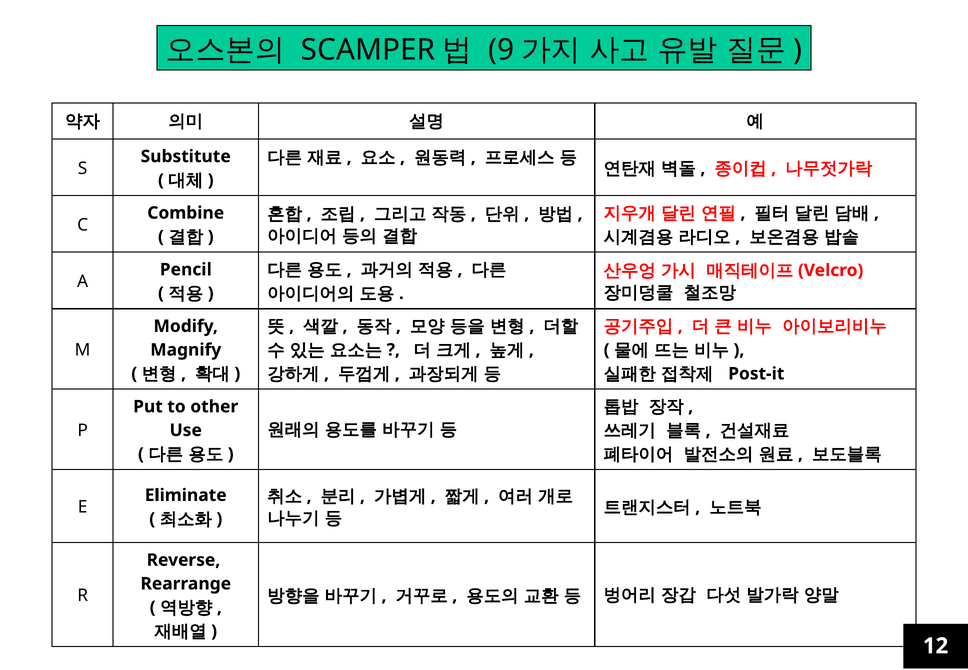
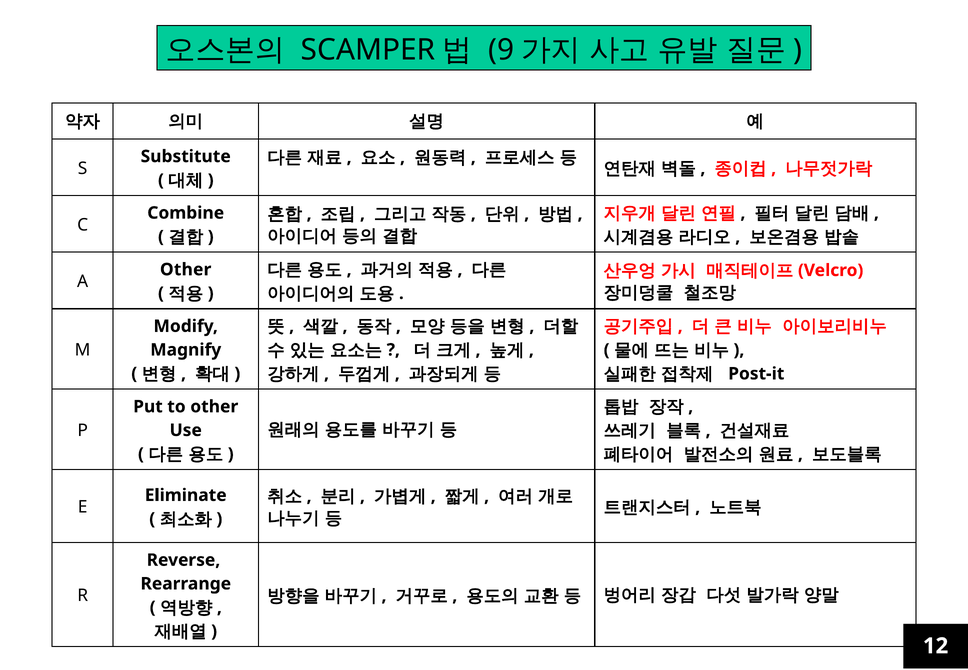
Pencil at (186, 270): Pencil -> Other
